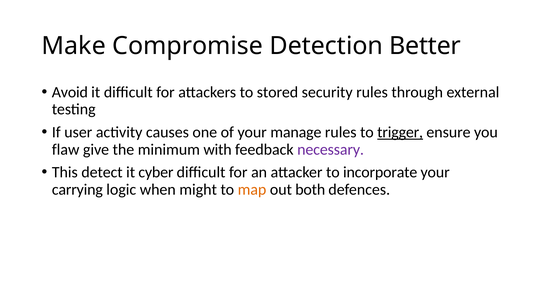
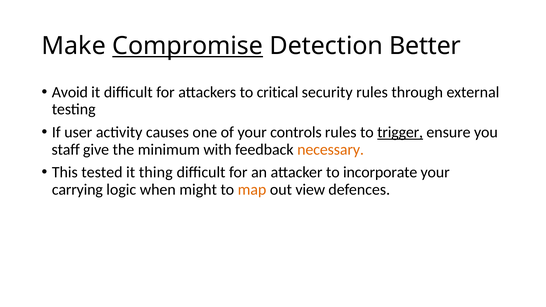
Compromise underline: none -> present
stored: stored -> critical
manage: manage -> controls
flaw: flaw -> staff
necessary colour: purple -> orange
detect: detect -> tested
cyber: cyber -> thing
both: both -> view
